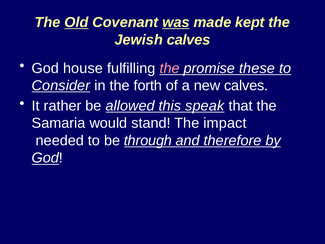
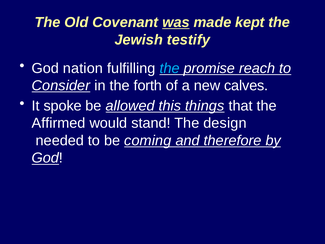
Old underline: present -> none
Jewish calves: calves -> testify
house: house -> nation
the at (170, 68) colour: pink -> light blue
these: these -> reach
rather: rather -> spoke
speak: speak -> things
Samaria: Samaria -> Affirmed
impact: impact -> design
through: through -> coming
